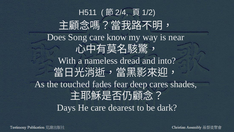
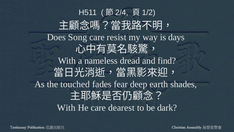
know: know -> resist
near: near -> days
into: into -> find
cares: cares -> earth
Days at (66, 107): Days -> With
